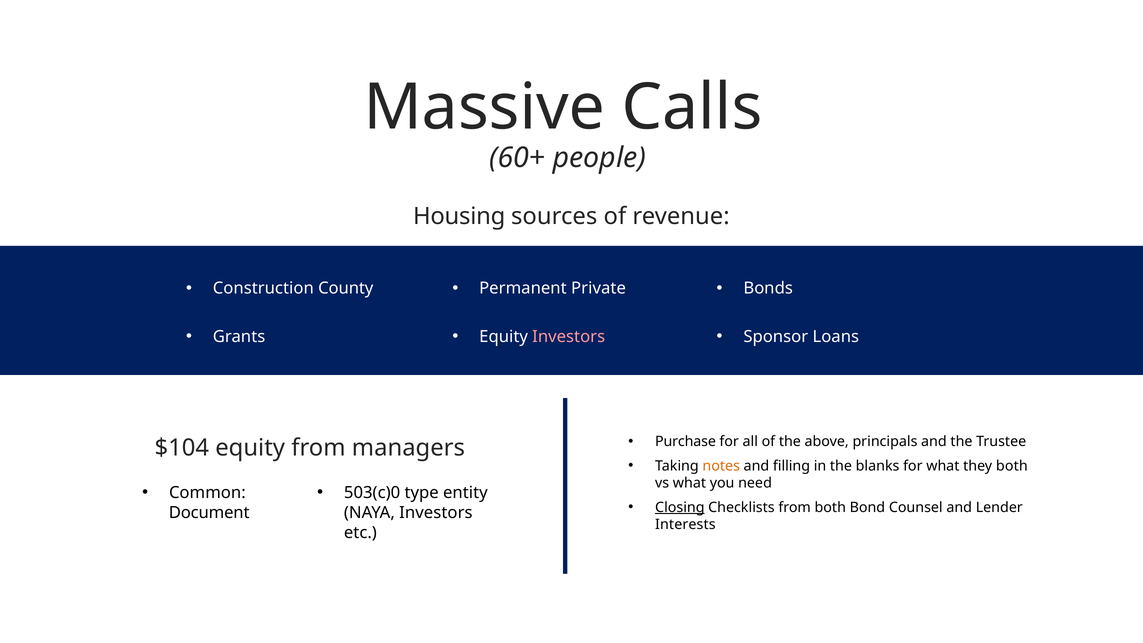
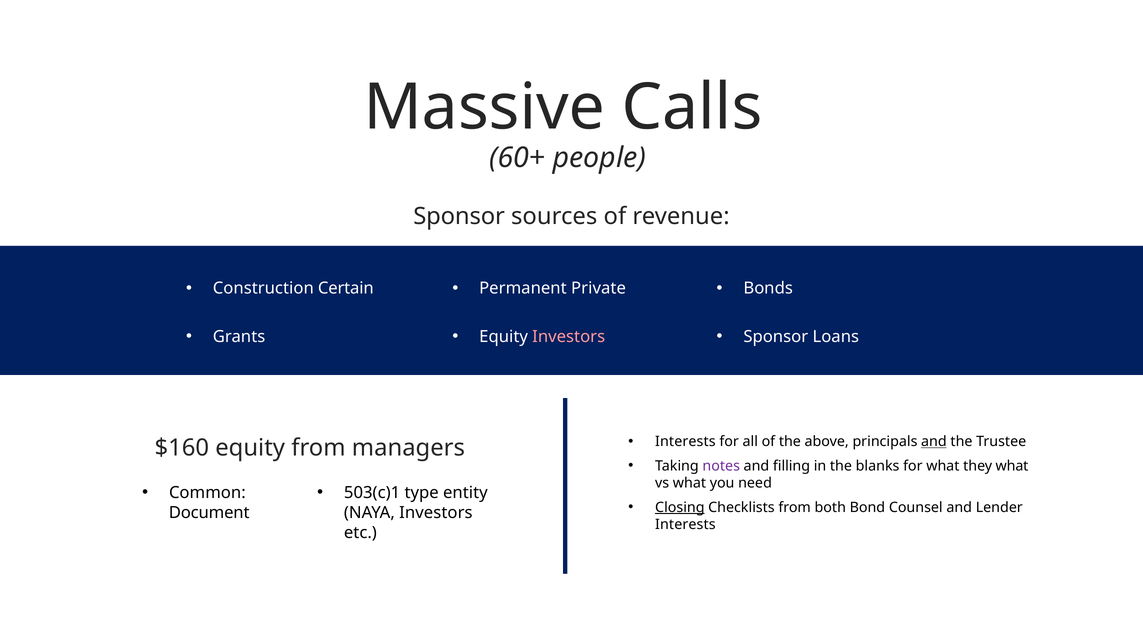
Housing at (459, 216): Housing -> Sponsor
County: County -> Certain
Purchase at (685, 442): Purchase -> Interests
and at (934, 442) underline: none -> present
$104: $104 -> $160
notes colour: orange -> purple
they both: both -> what
503(c)0: 503(c)0 -> 503(c)1
